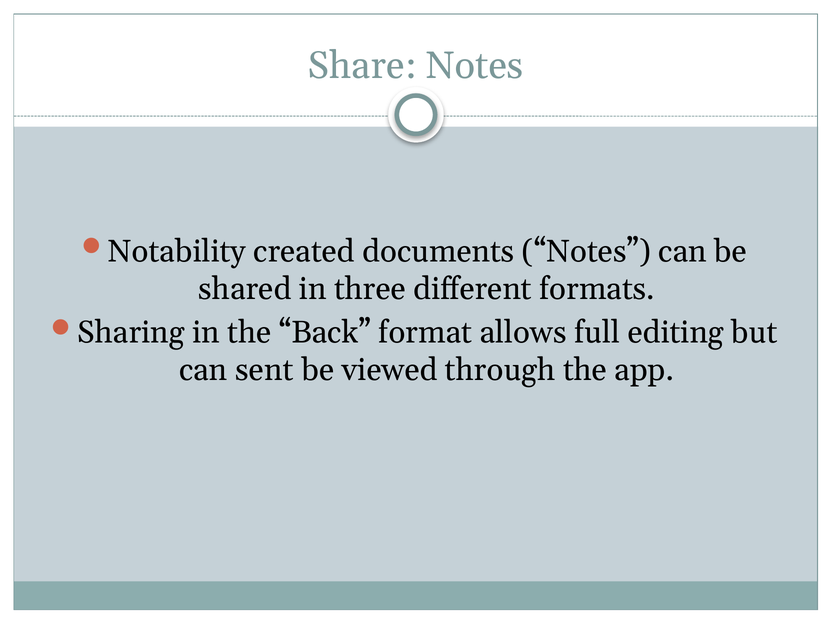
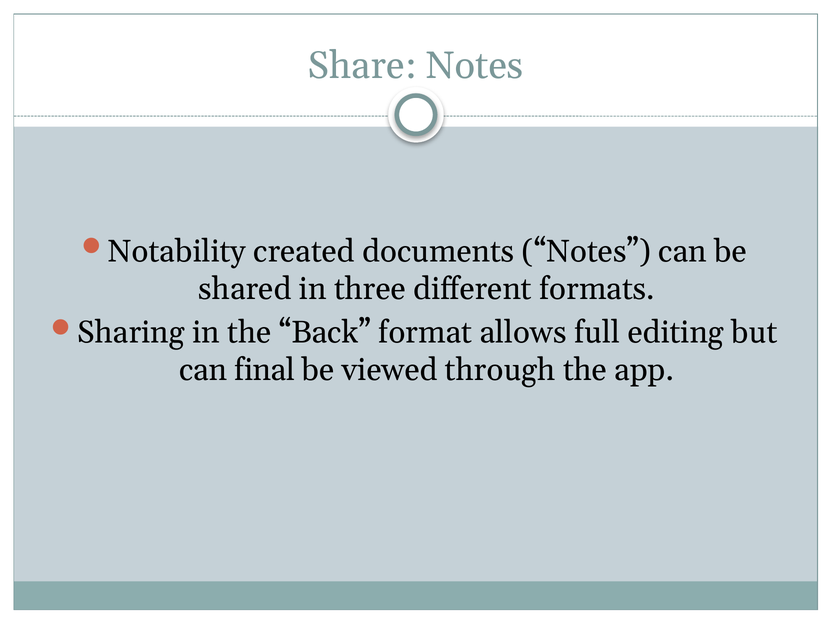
sent: sent -> final
